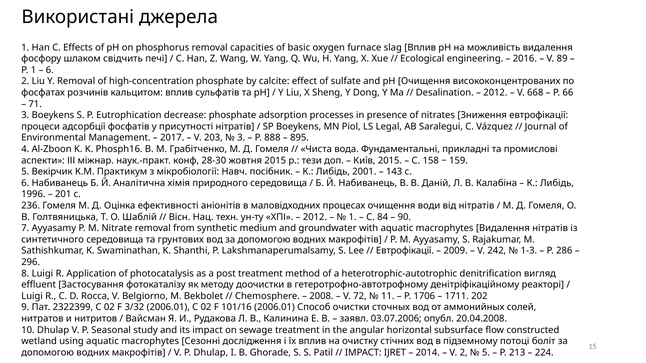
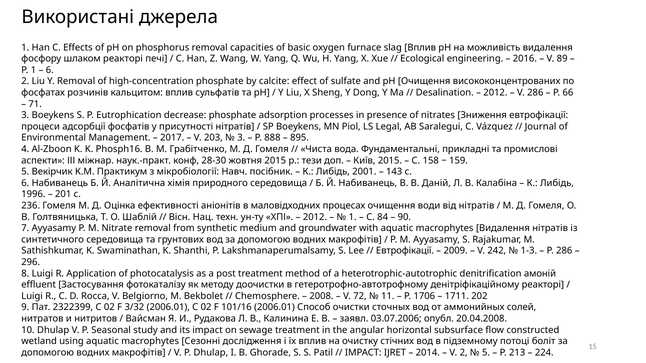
шлаком свідчить: свідчить -> реакторі
V 668: 668 -> 286
вигляд: вигляд -> амоній
